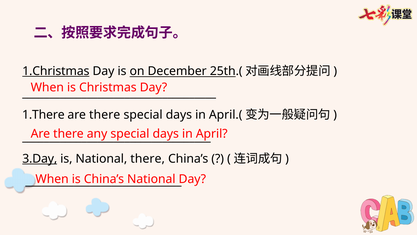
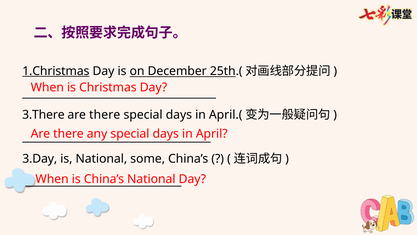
1.There: 1.There -> 3.There
3.Day underline: present -> none
National there: there -> some
